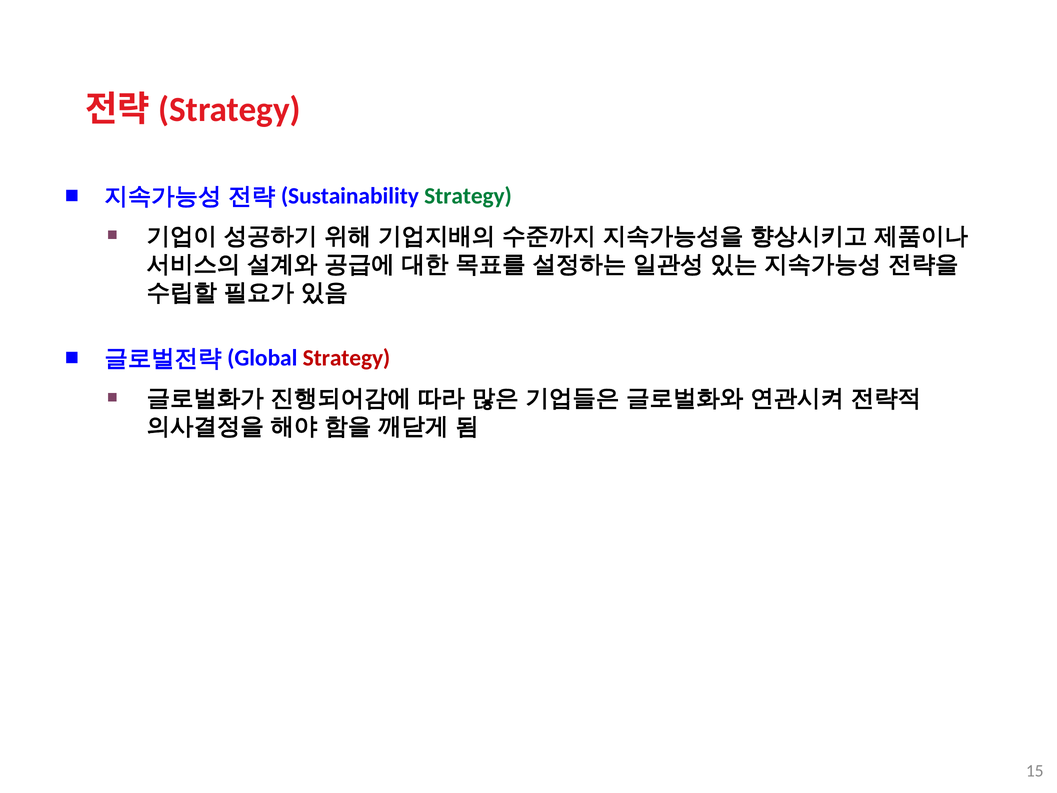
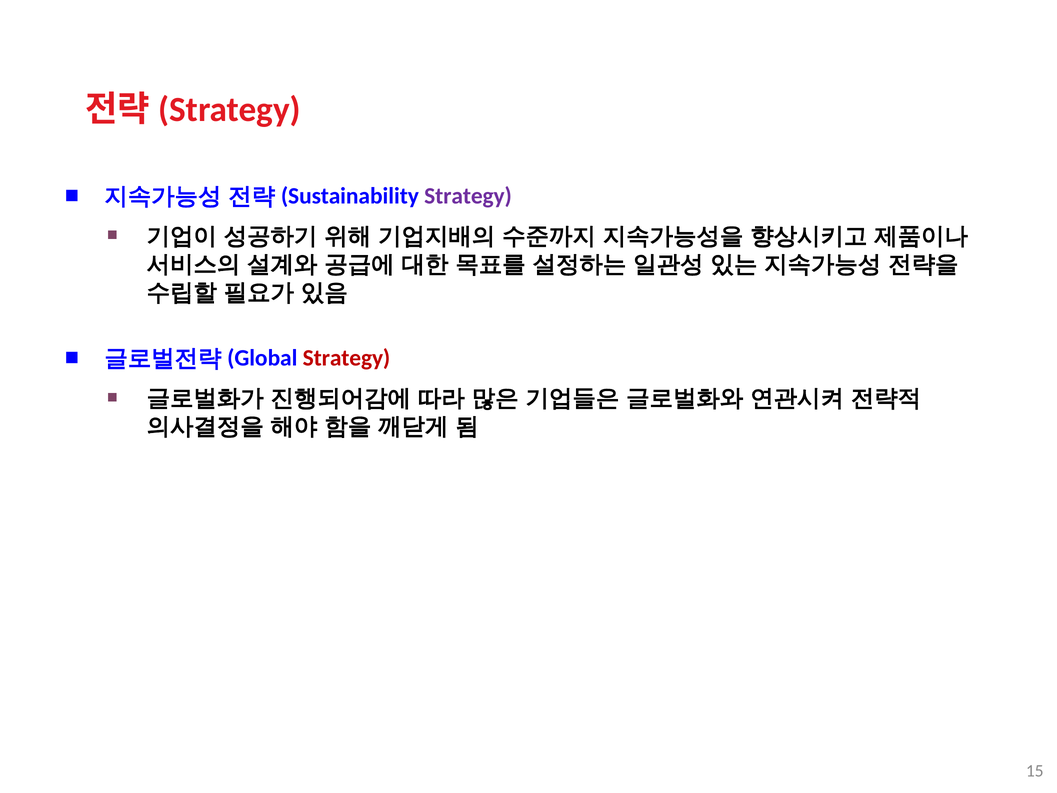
Strategy at (468, 196) colour: green -> purple
